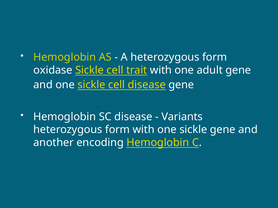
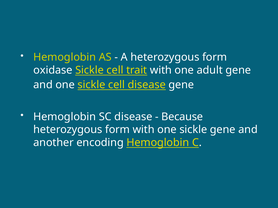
Variants: Variants -> Because
